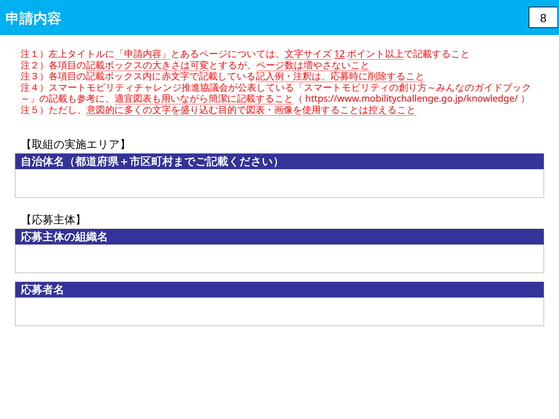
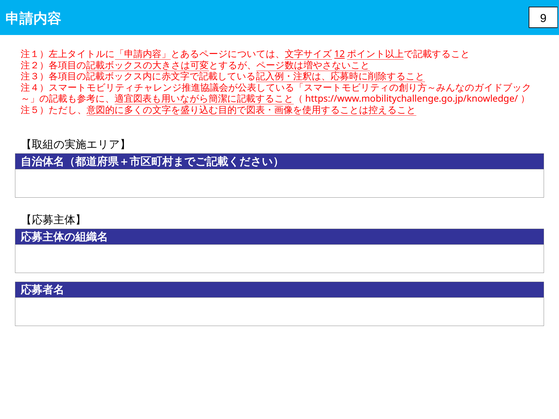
8: 8 -> 9
